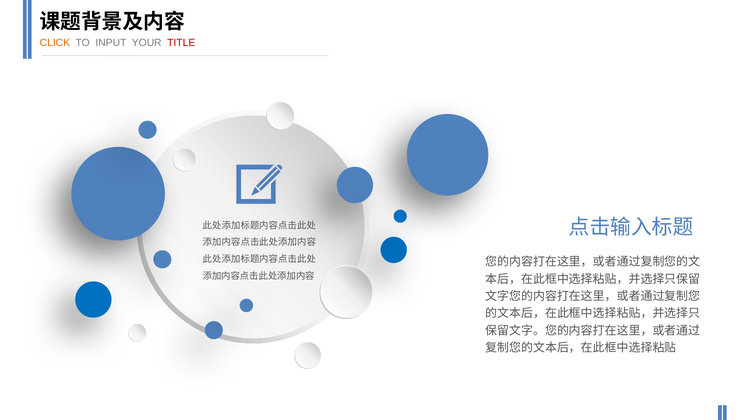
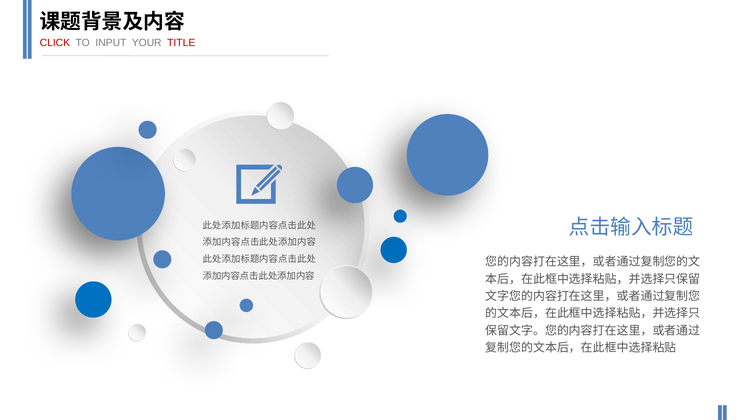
CLICK colour: orange -> red
